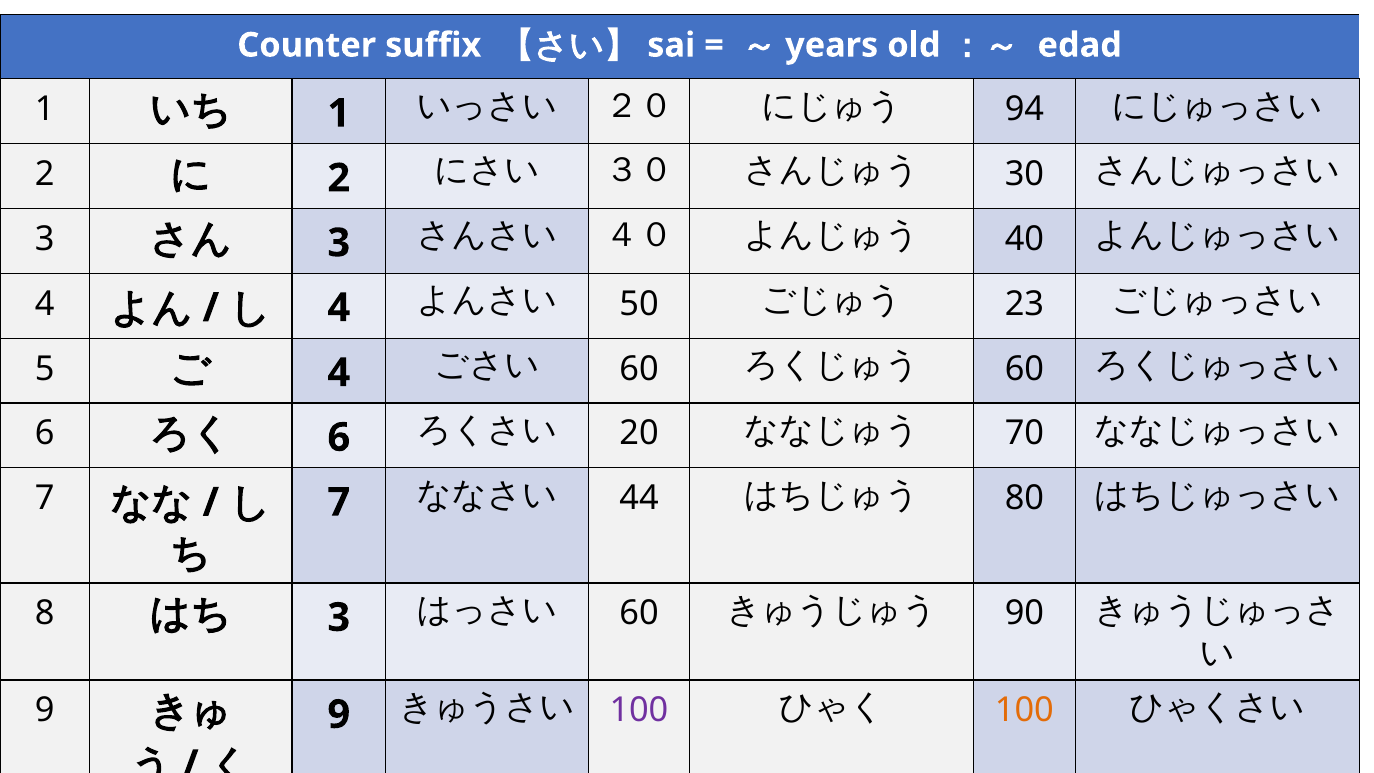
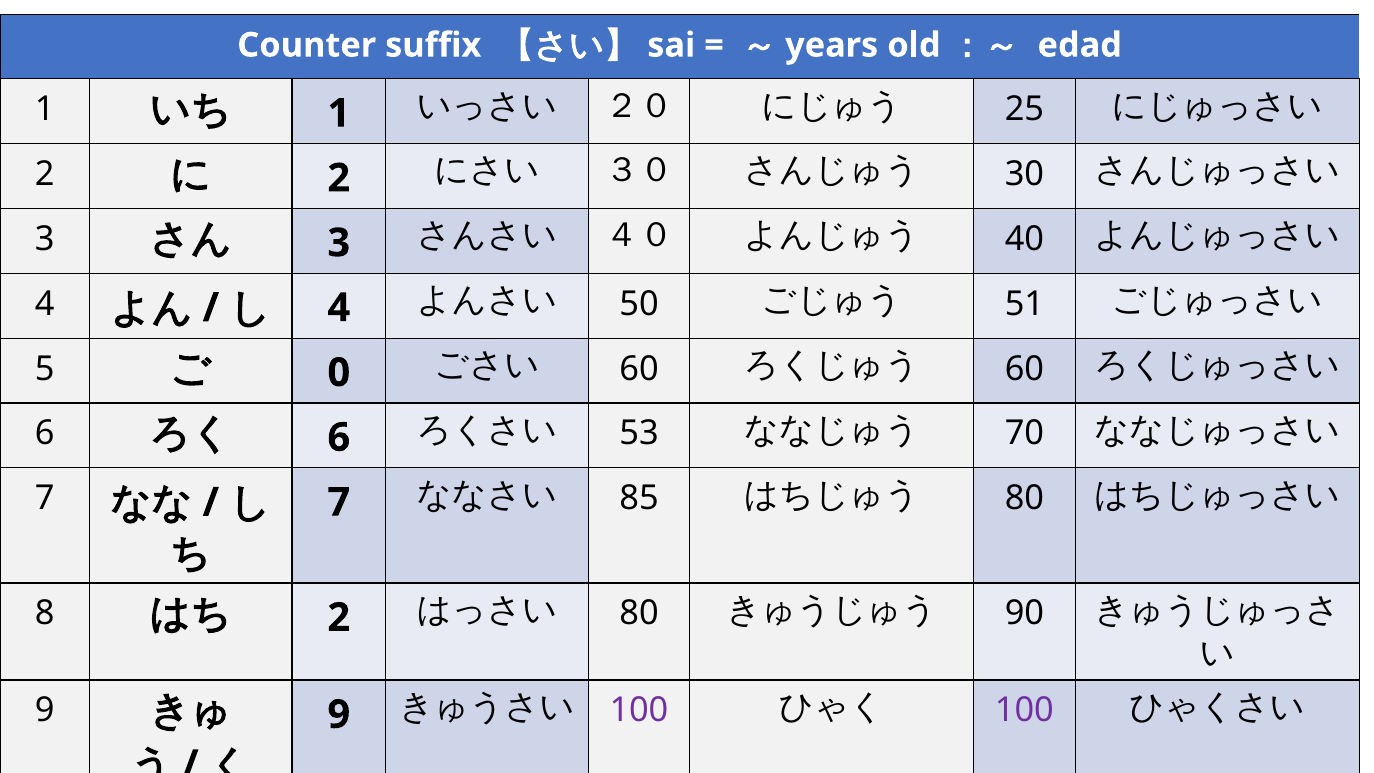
94: 94 -> 25
23: 23 -> 51
4 at (339, 373): 4 -> 0
20: 20 -> 53
44: 44 -> 85
3 at (339, 618): 3 -> 2
60 at (639, 613): 60 -> 80
100 at (1024, 710) colour: orange -> purple
